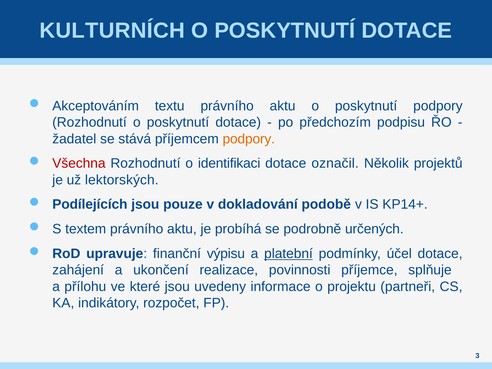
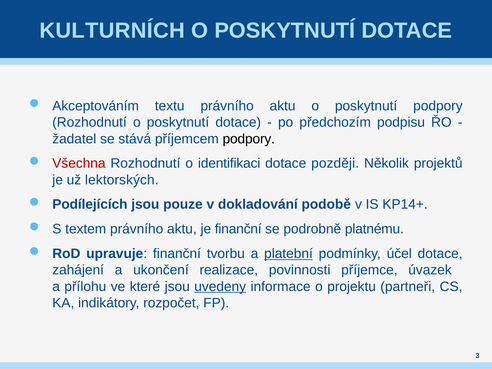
podpory at (249, 139) colour: orange -> black
označil: označil -> později
je probíhá: probíhá -> finanční
určených: určených -> platnému
výpisu: výpisu -> tvorbu
splňuje: splňuje -> úvazek
uvedeny underline: none -> present
